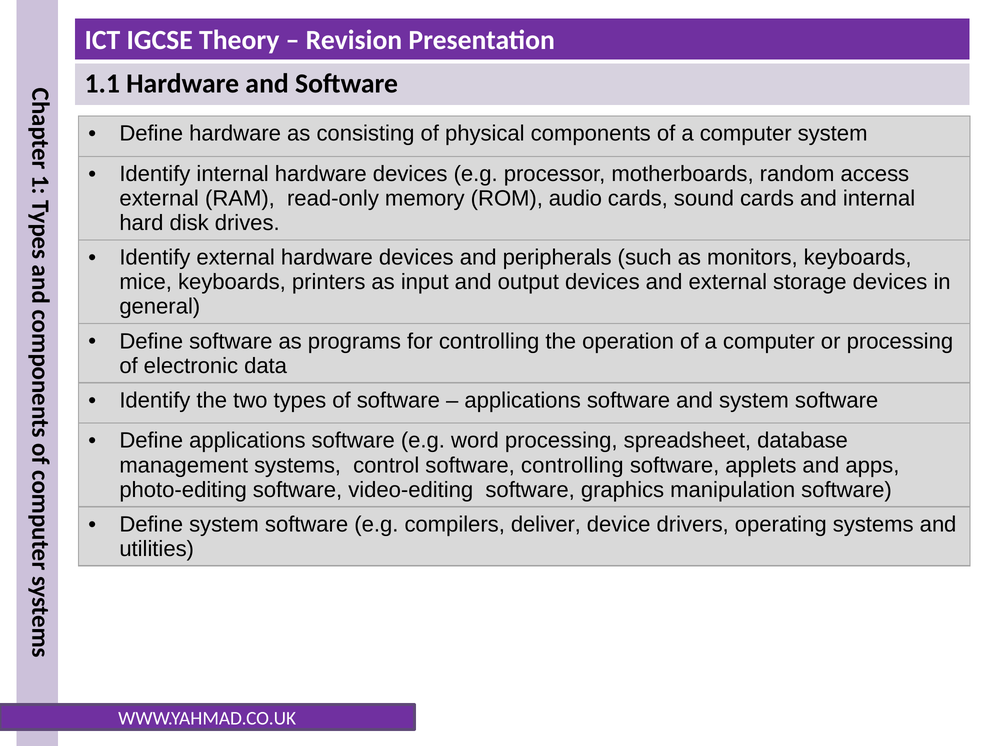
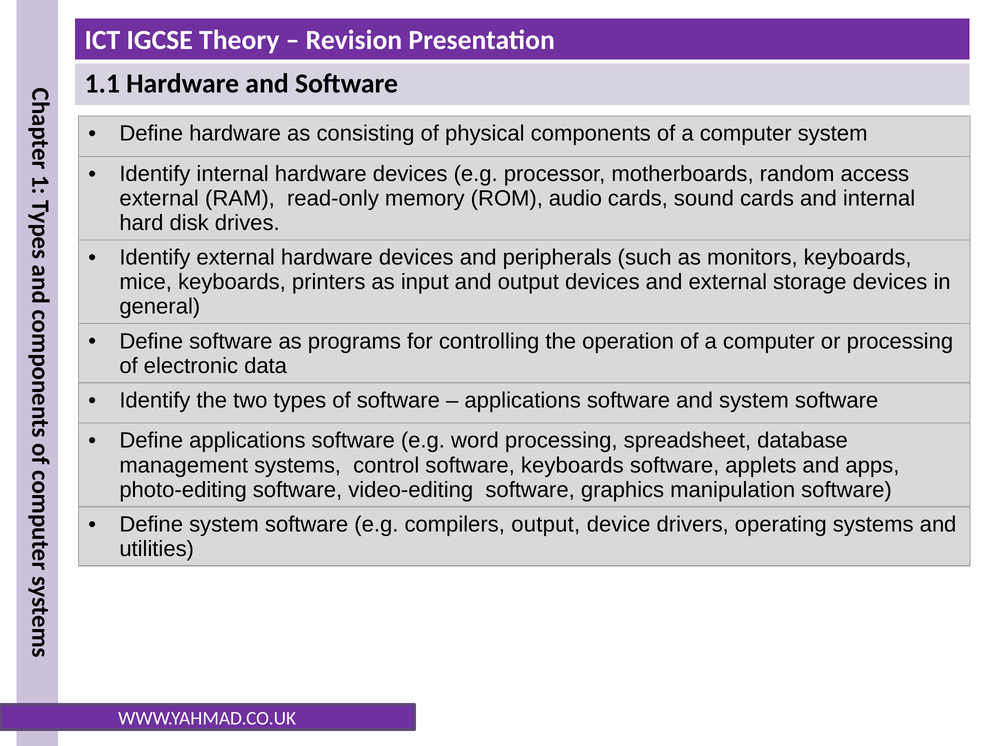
software controlling: controlling -> keyboards
compilers deliver: deliver -> output
